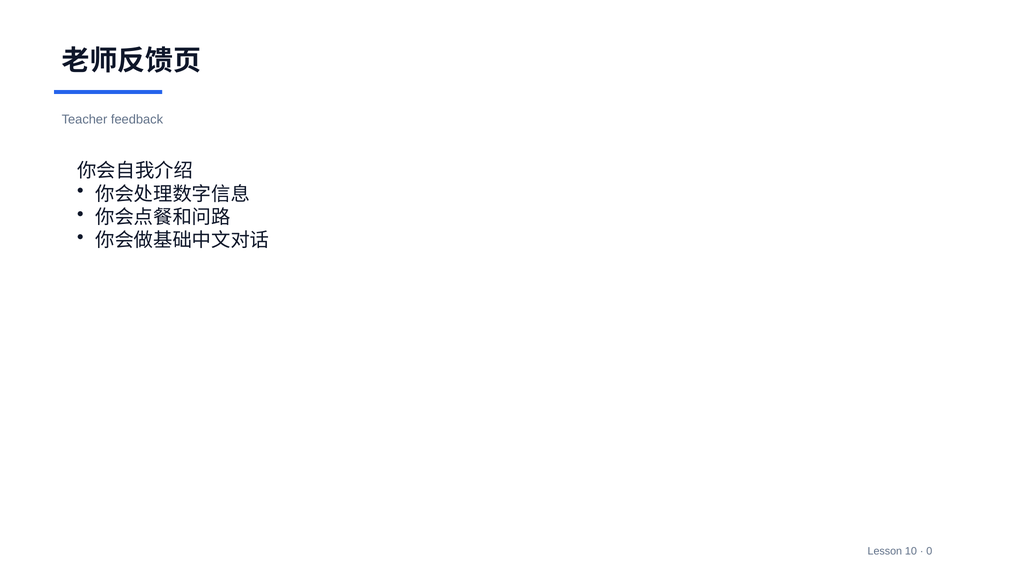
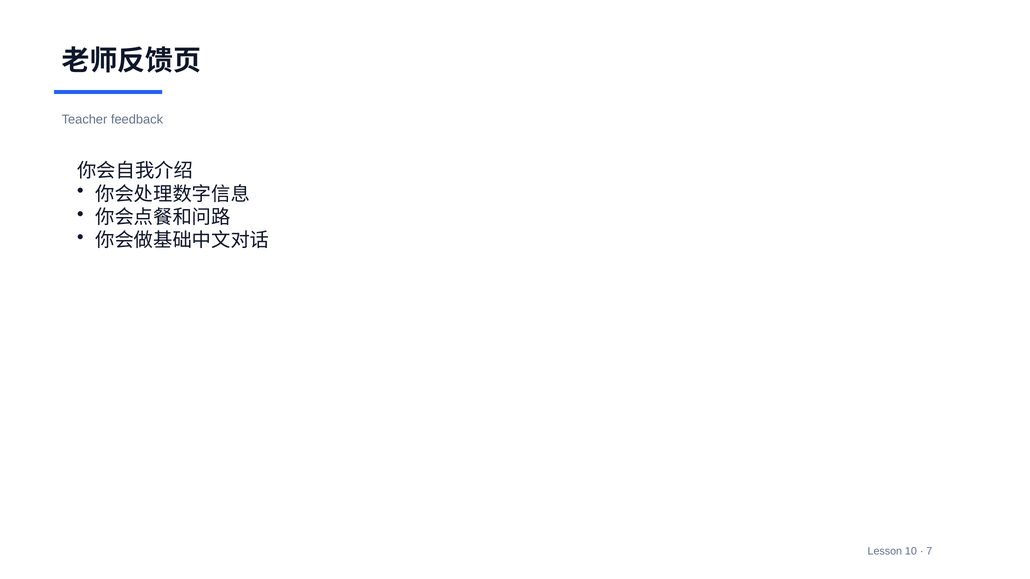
0: 0 -> 7
